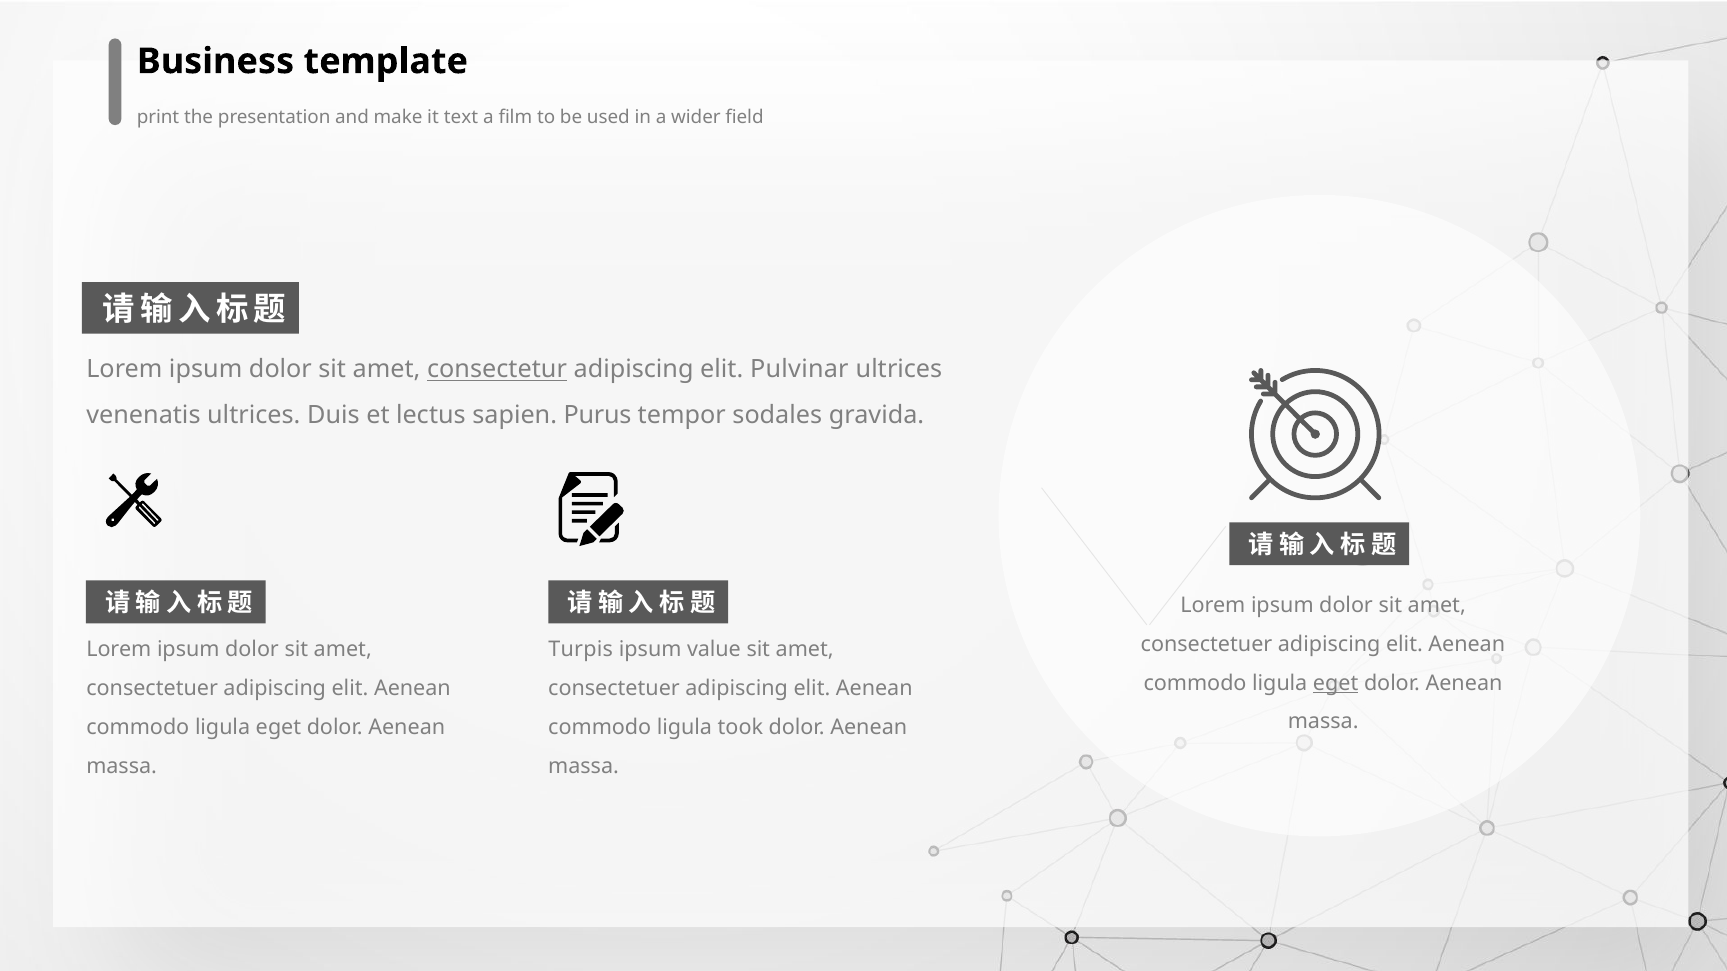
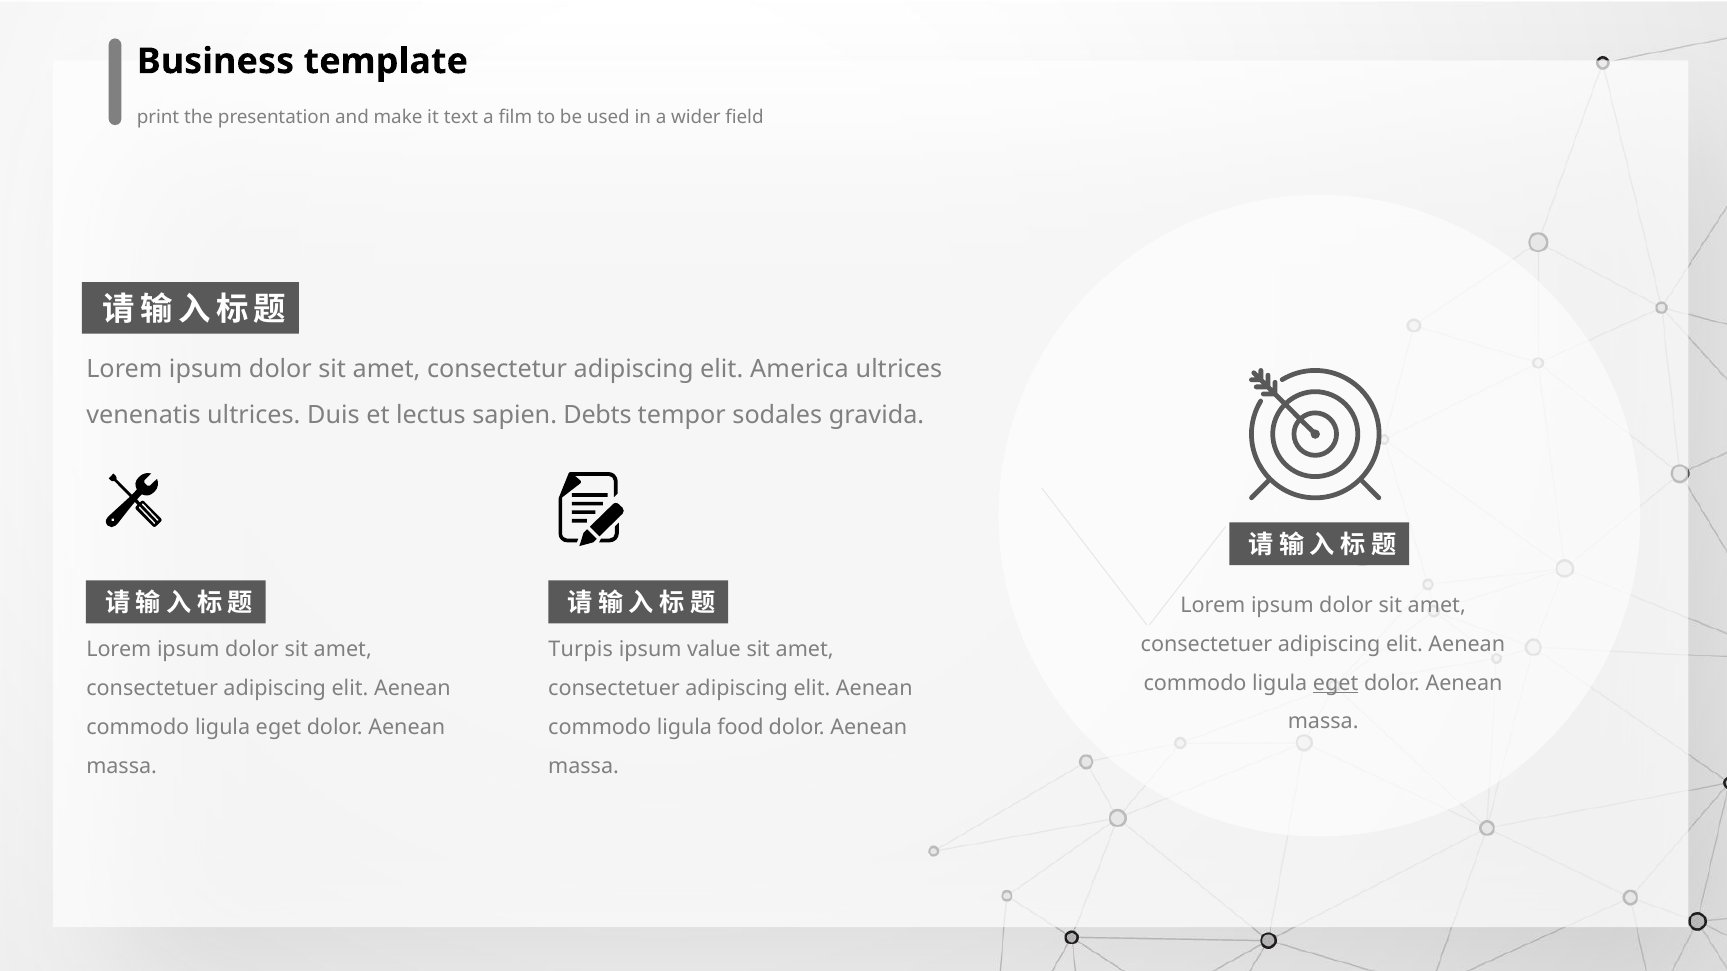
consectetur underline: present -> none
Pulvinar: Pulvinar -> America
Purus: Purus -> Debts
took: took -> food
